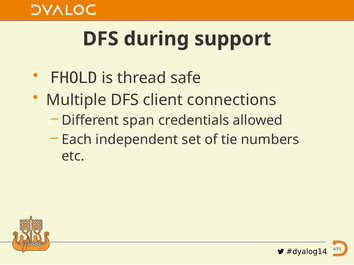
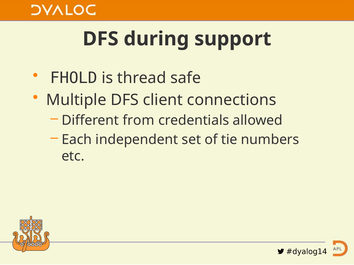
span: span -> from
